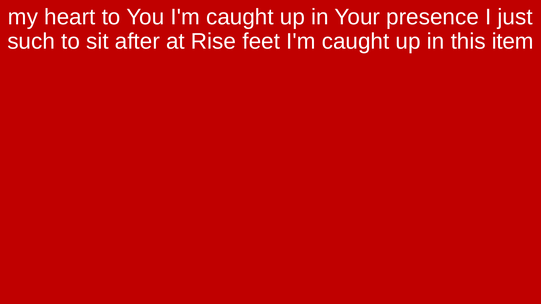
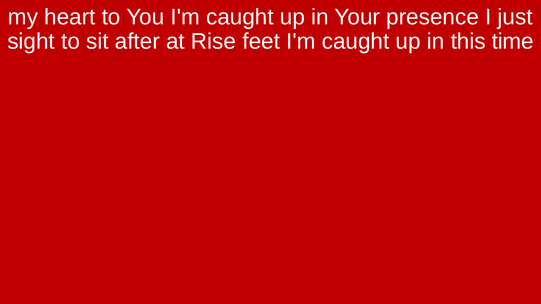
such: such -> sight
item: item -> time
